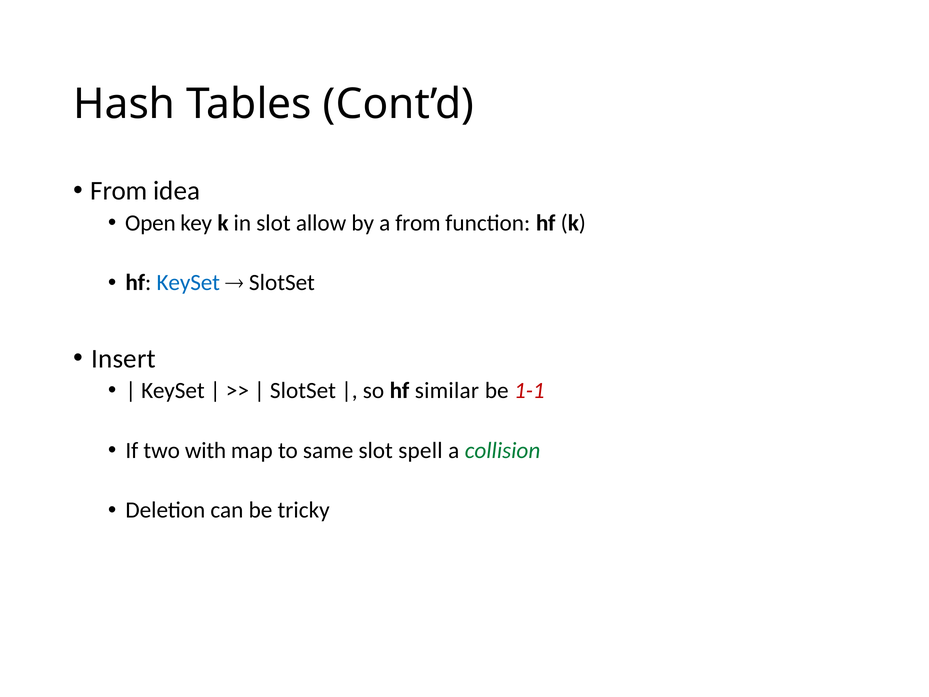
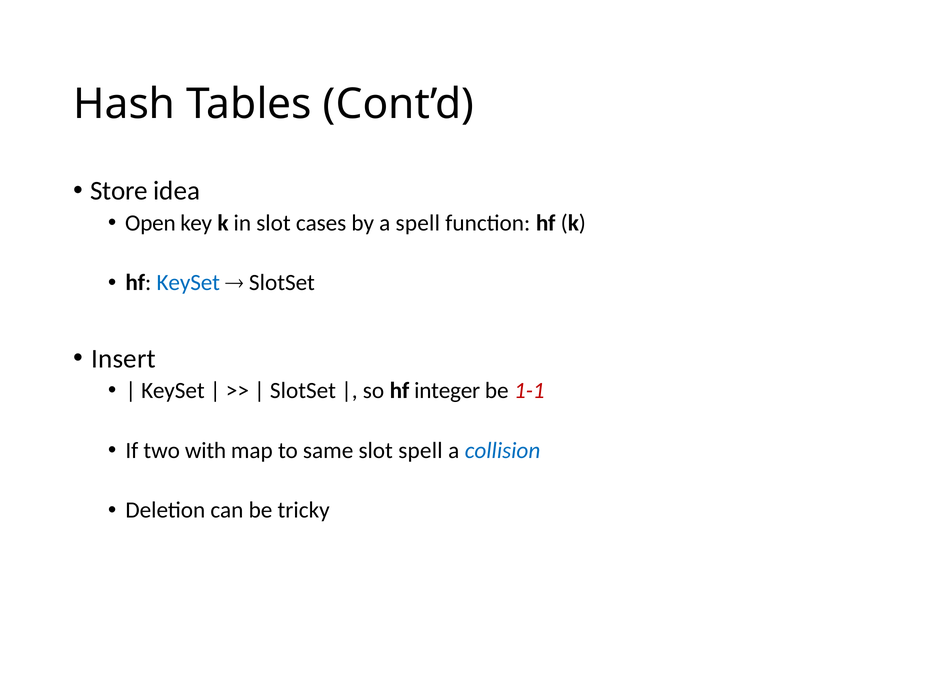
From at (119, 191): From -> Store
allow: allow -> cases
a from: from -> spell
similar: similar -> integer
collision colour: green -> blue
